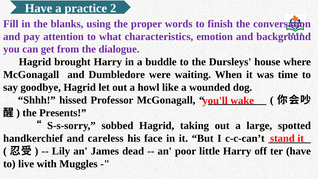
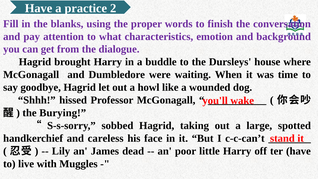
Presents: Presents -> Burying
